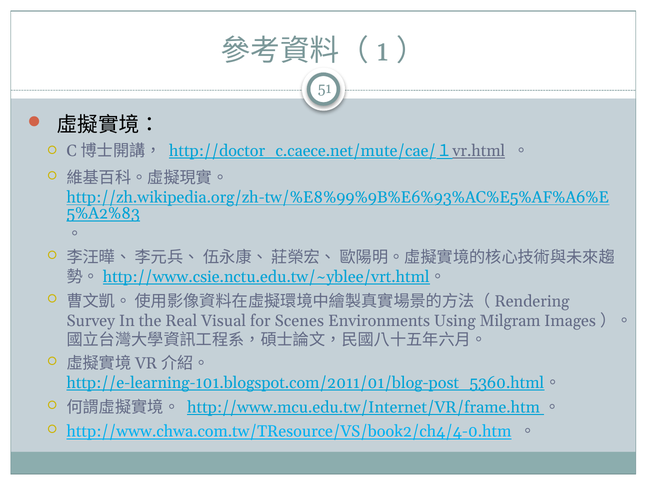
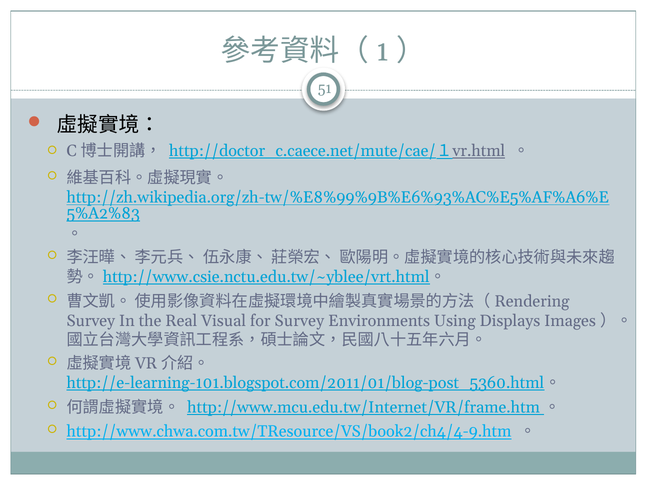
for Scenes: Scenes -> Survey
Milgram: Milgram -> Displays
http://www.chwa.com.tw/TResource/VS/book2/ch4/4-0.htm: http://www.chwa.com.tw/TResource/VS/book2/ch4/4-0.htm -> http://www.chwa.com.tw/TResource/VS/book2/ch4/4-9.htm
